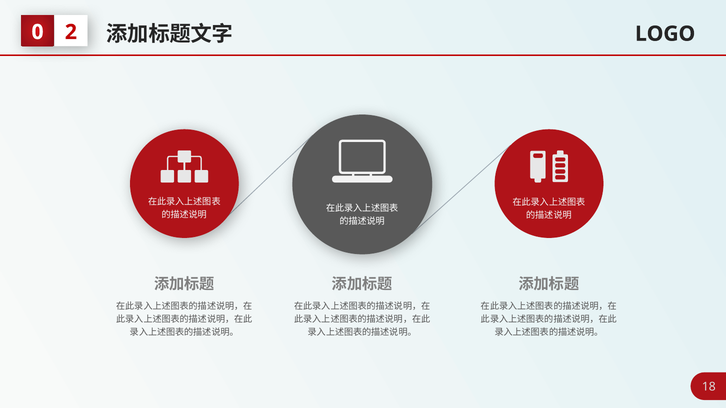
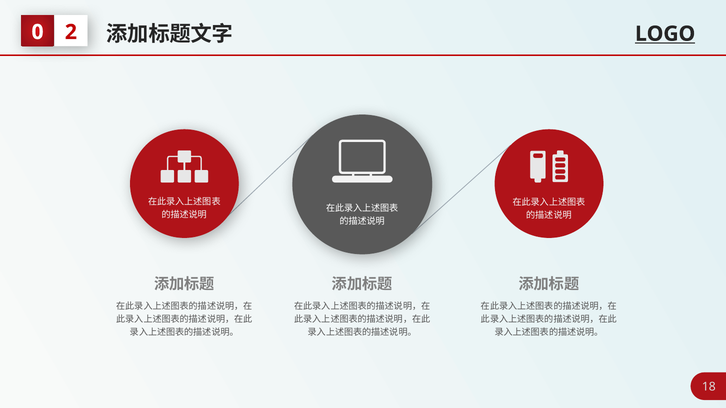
LOGO underline: none -> present
